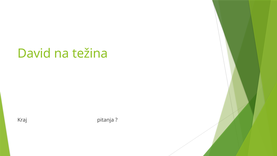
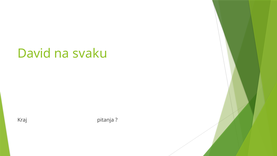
težina: težina -> svaku
